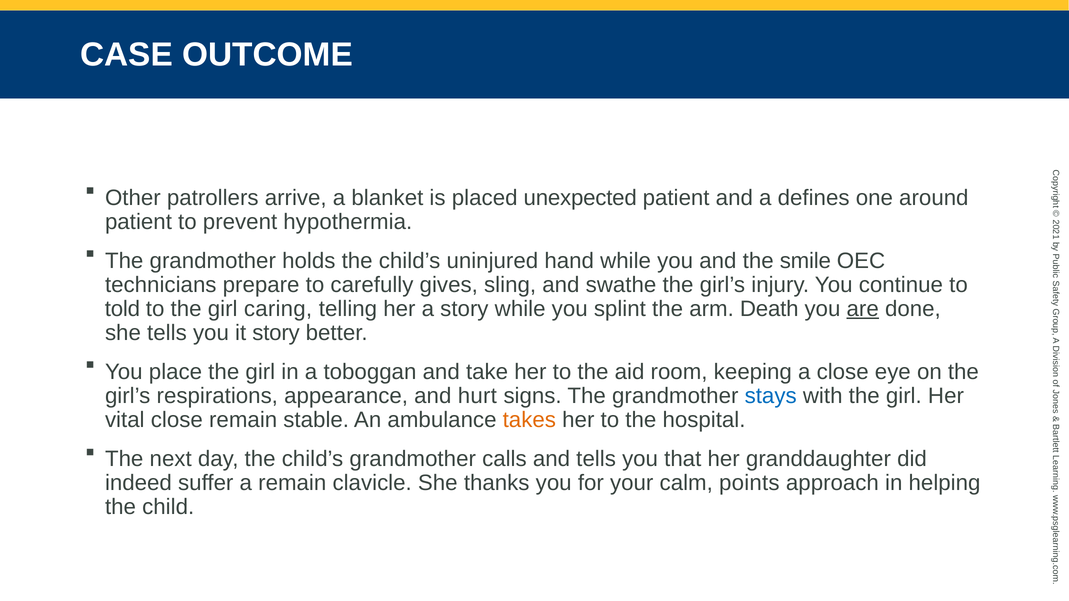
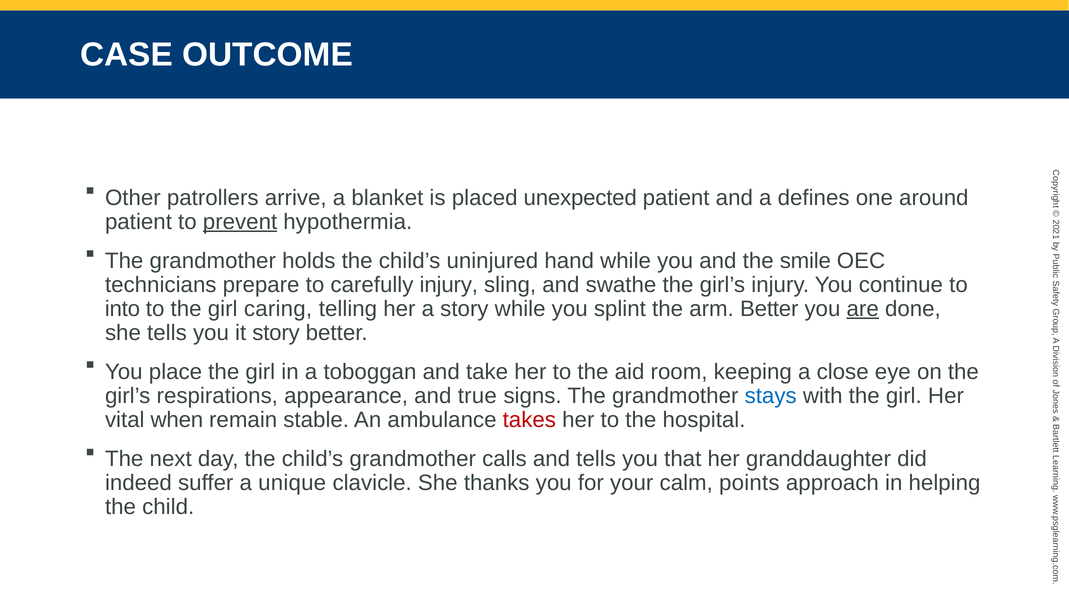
prevent underline: none -> present
carefully gives: gives -> injury
told: told -> into
arm Death: Death -> Better
hurt: hurt -> true
vital close: close -> when
takes colour: orange -> red
a remain: remain -> unique
